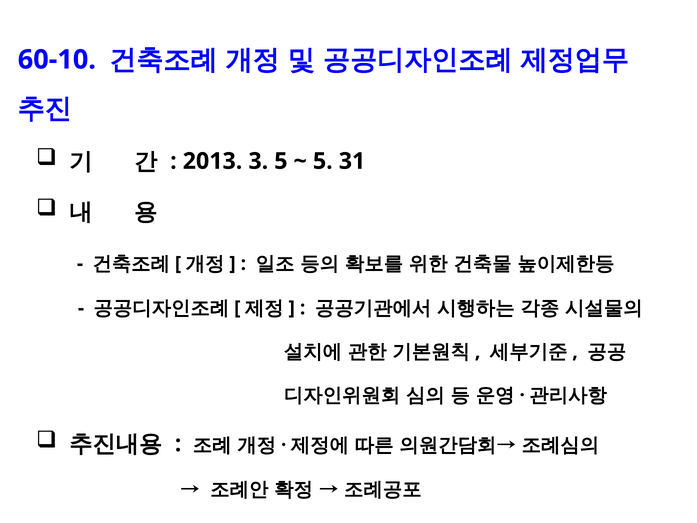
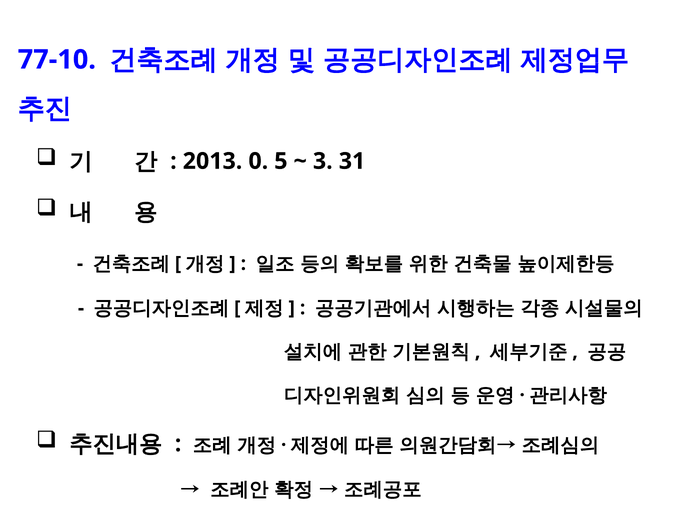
60-10: 60-10 -> 77-10
3: 3 -> 0
5 at (323, 161): 5 -> 3
